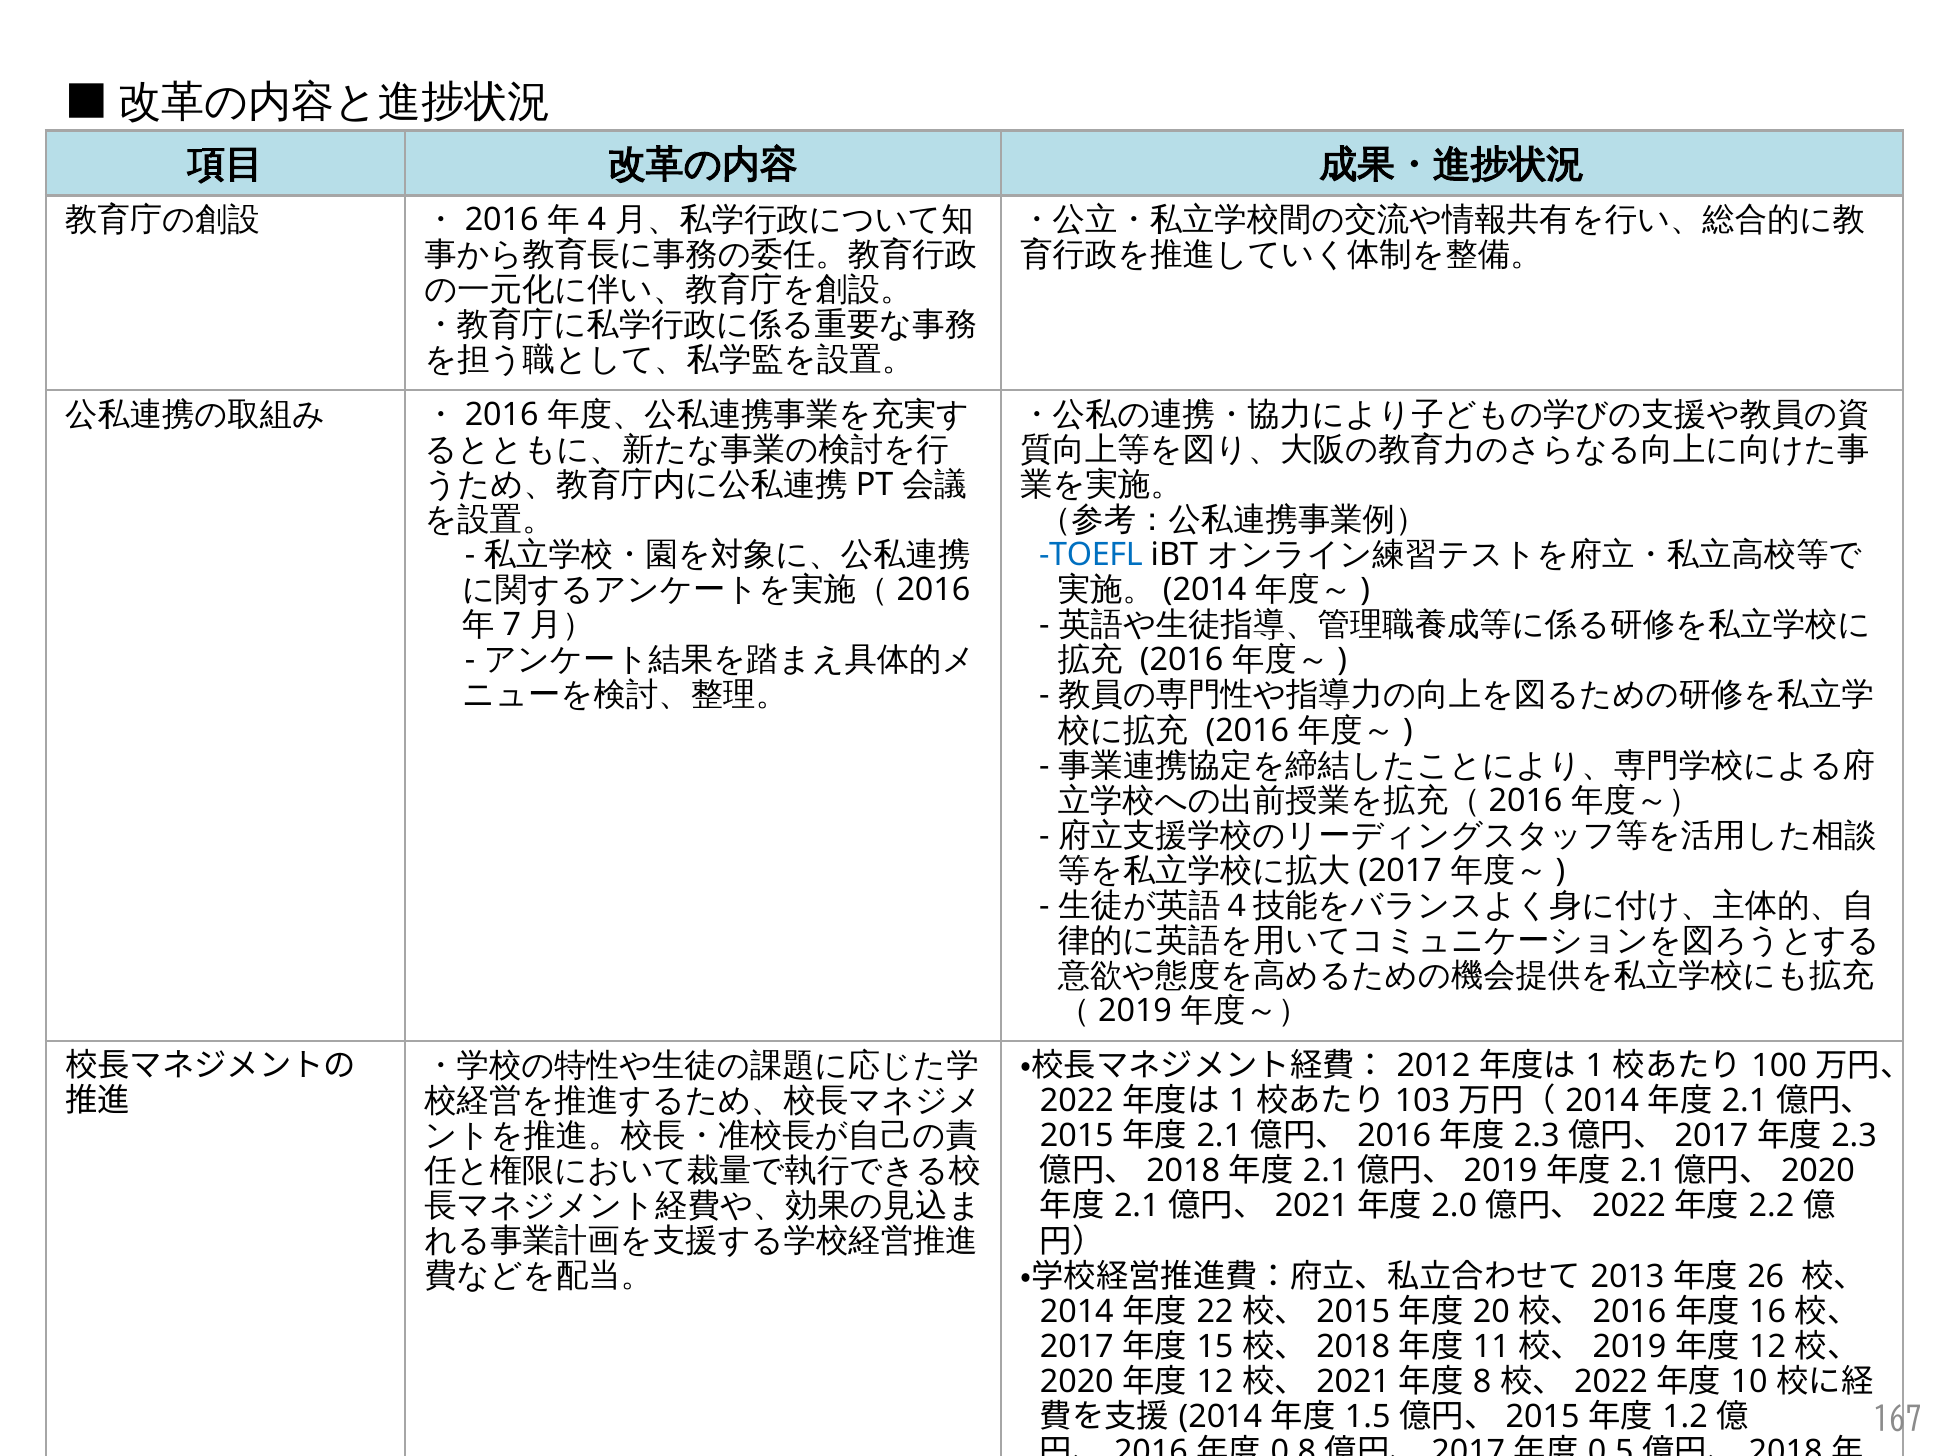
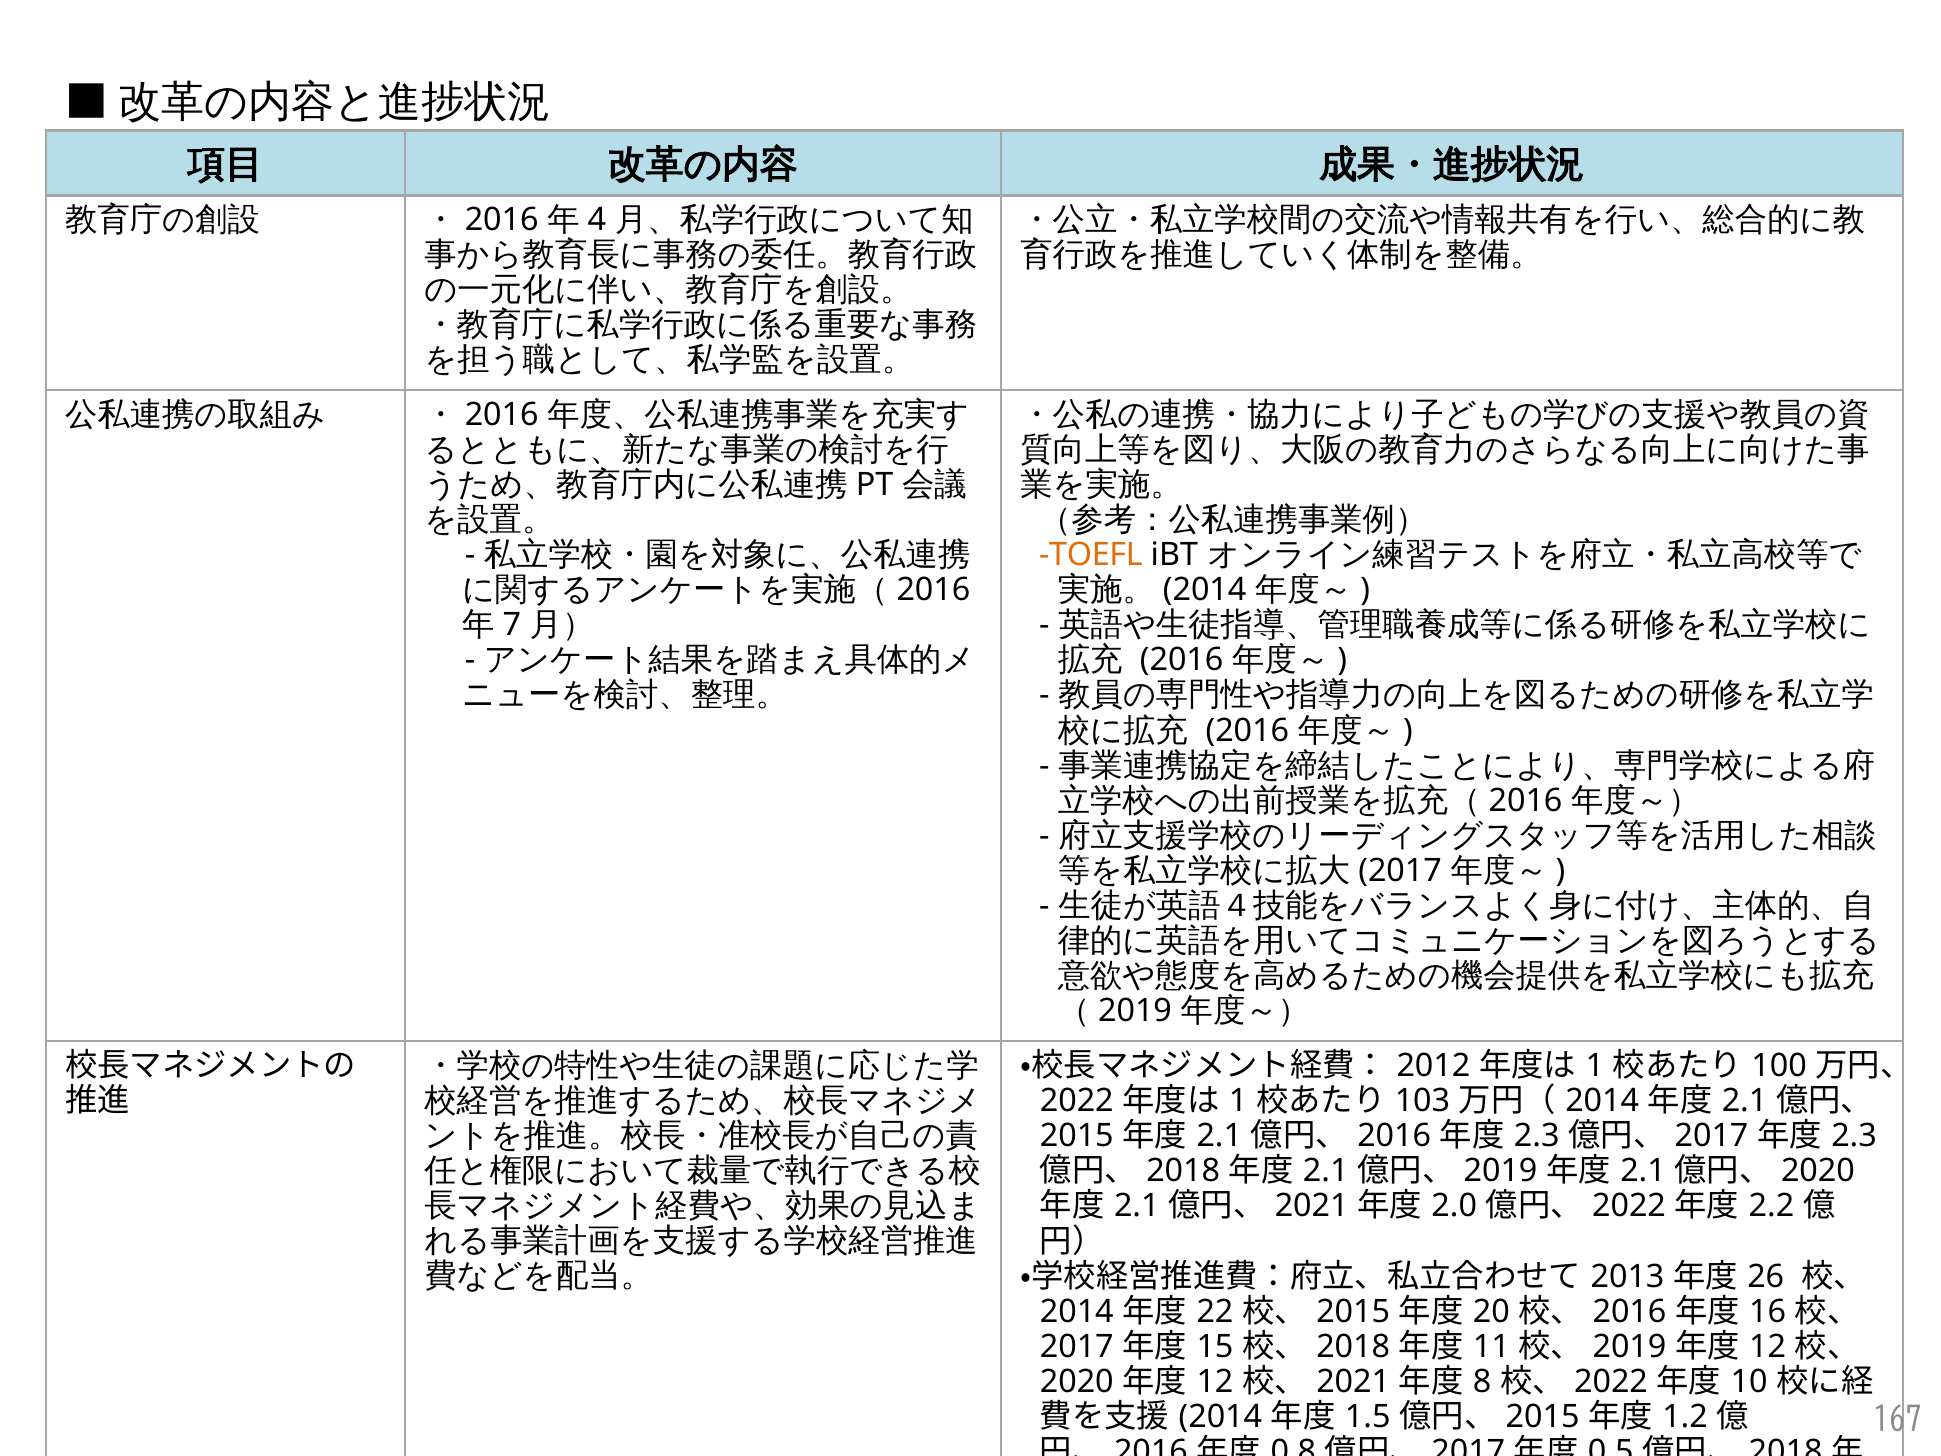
TOEFL colour: blue -> orange
